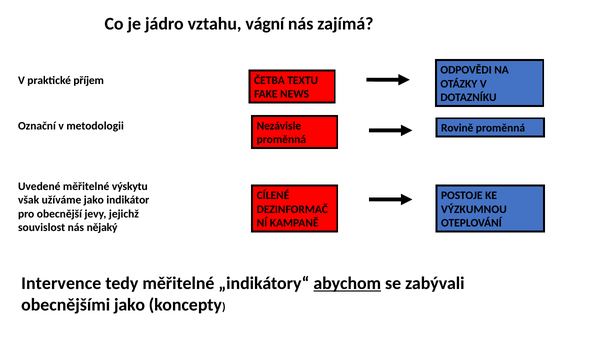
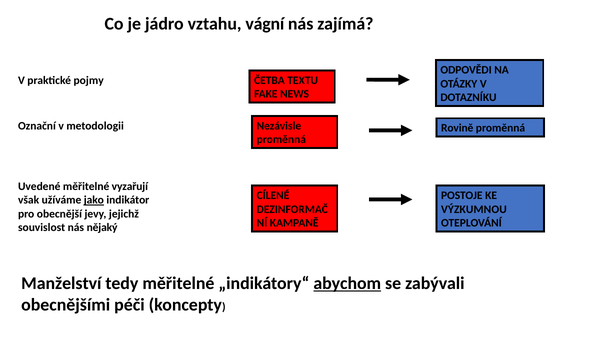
příjem: příjem -> pojmy
výskytu: výskytu -> vyzařují
jako at (94, 200) underline: none -> present
Intervence: Intervence -> Manželství
obecnějšími jako: jako -> péči
